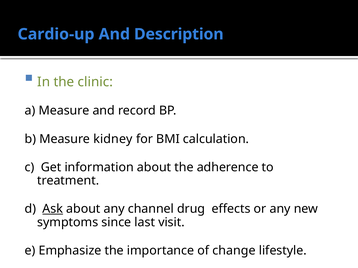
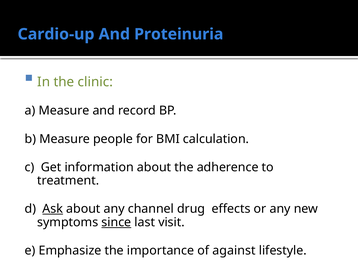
Description: Description -> Proteinuria
kidney: kidney -> people
since underline: none -> present
change: change -> against
